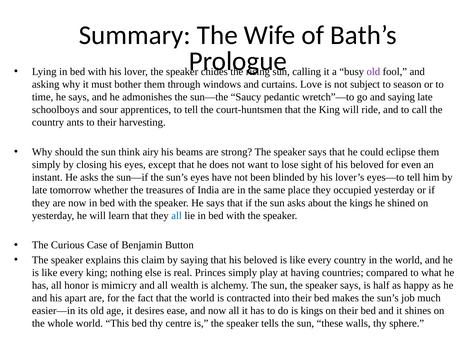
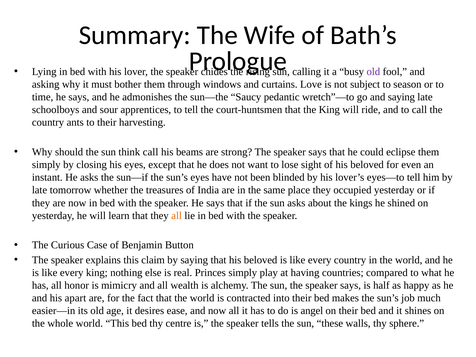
think airy: airy -> call
all at (177, 216) colour: blue -> orange
is kings: kings -> angel
